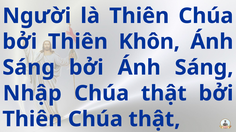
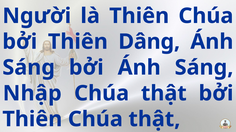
Khôn: Khôn -> Dâng
